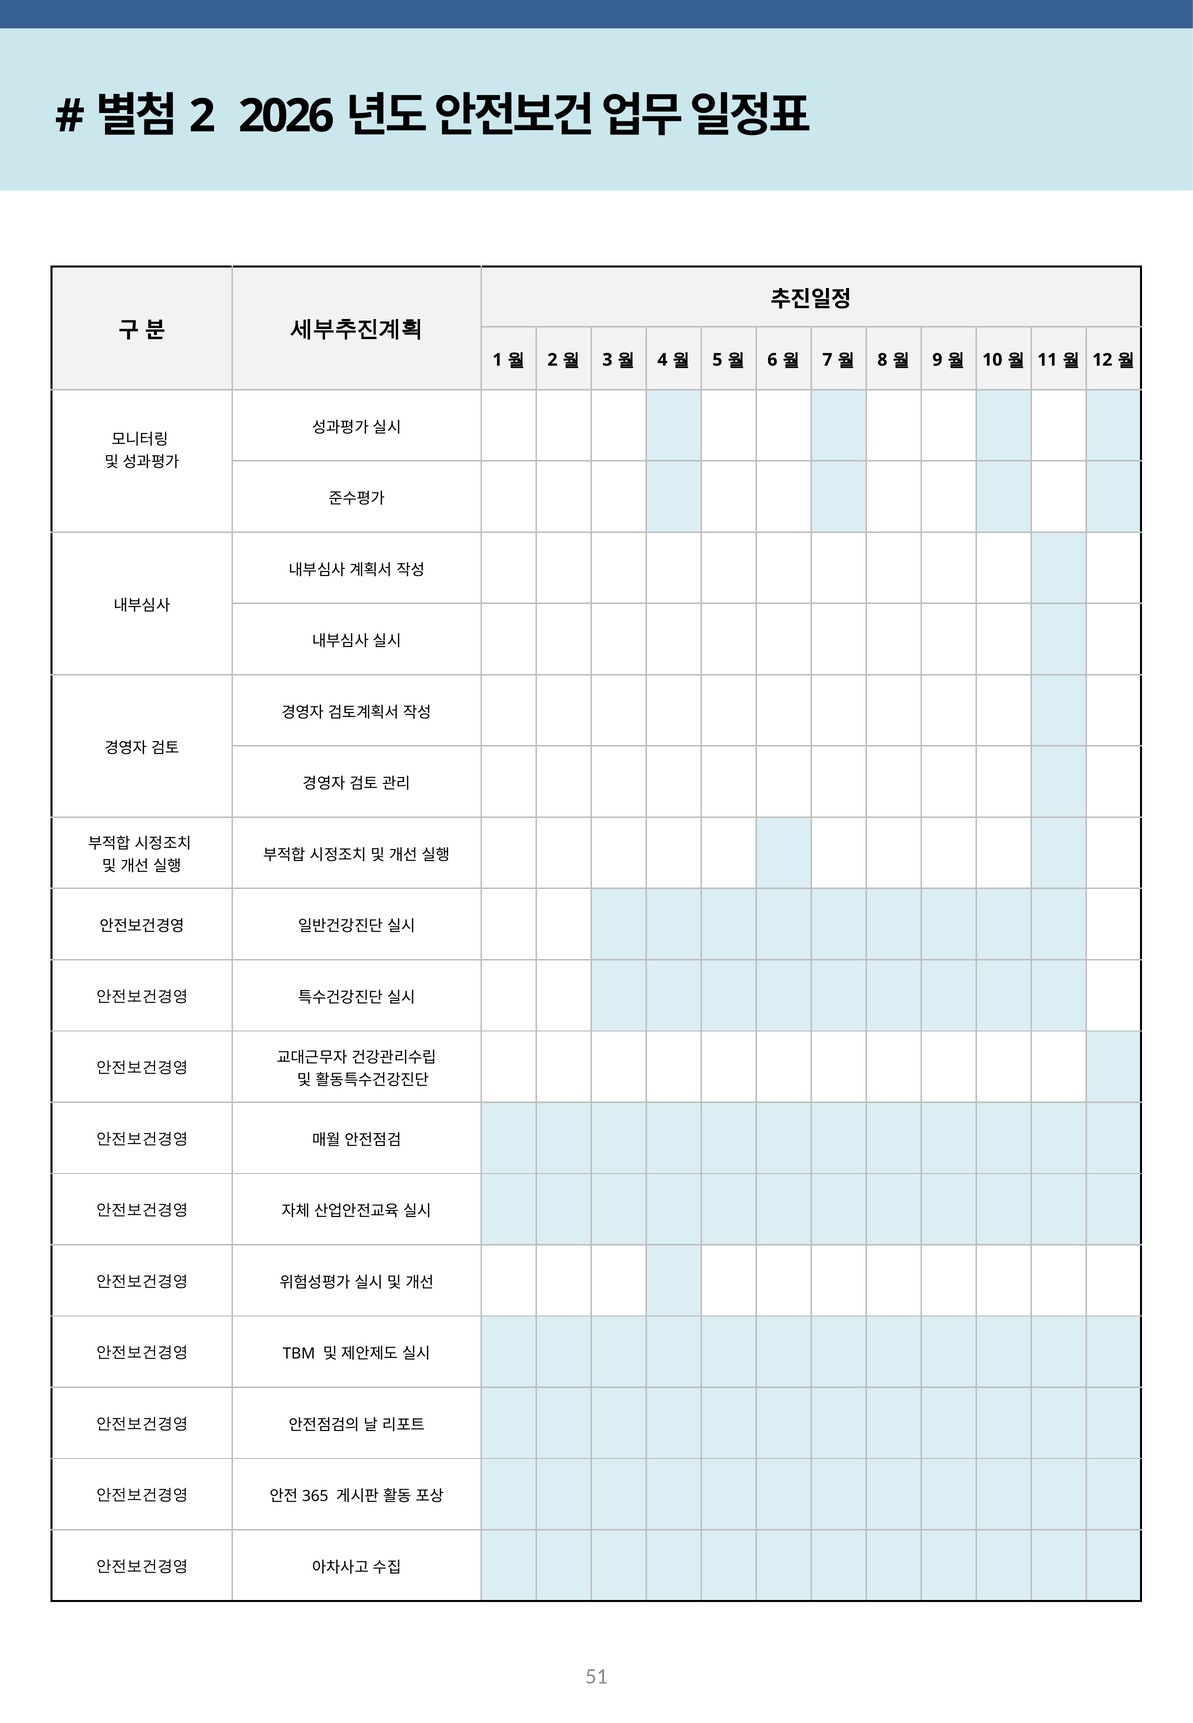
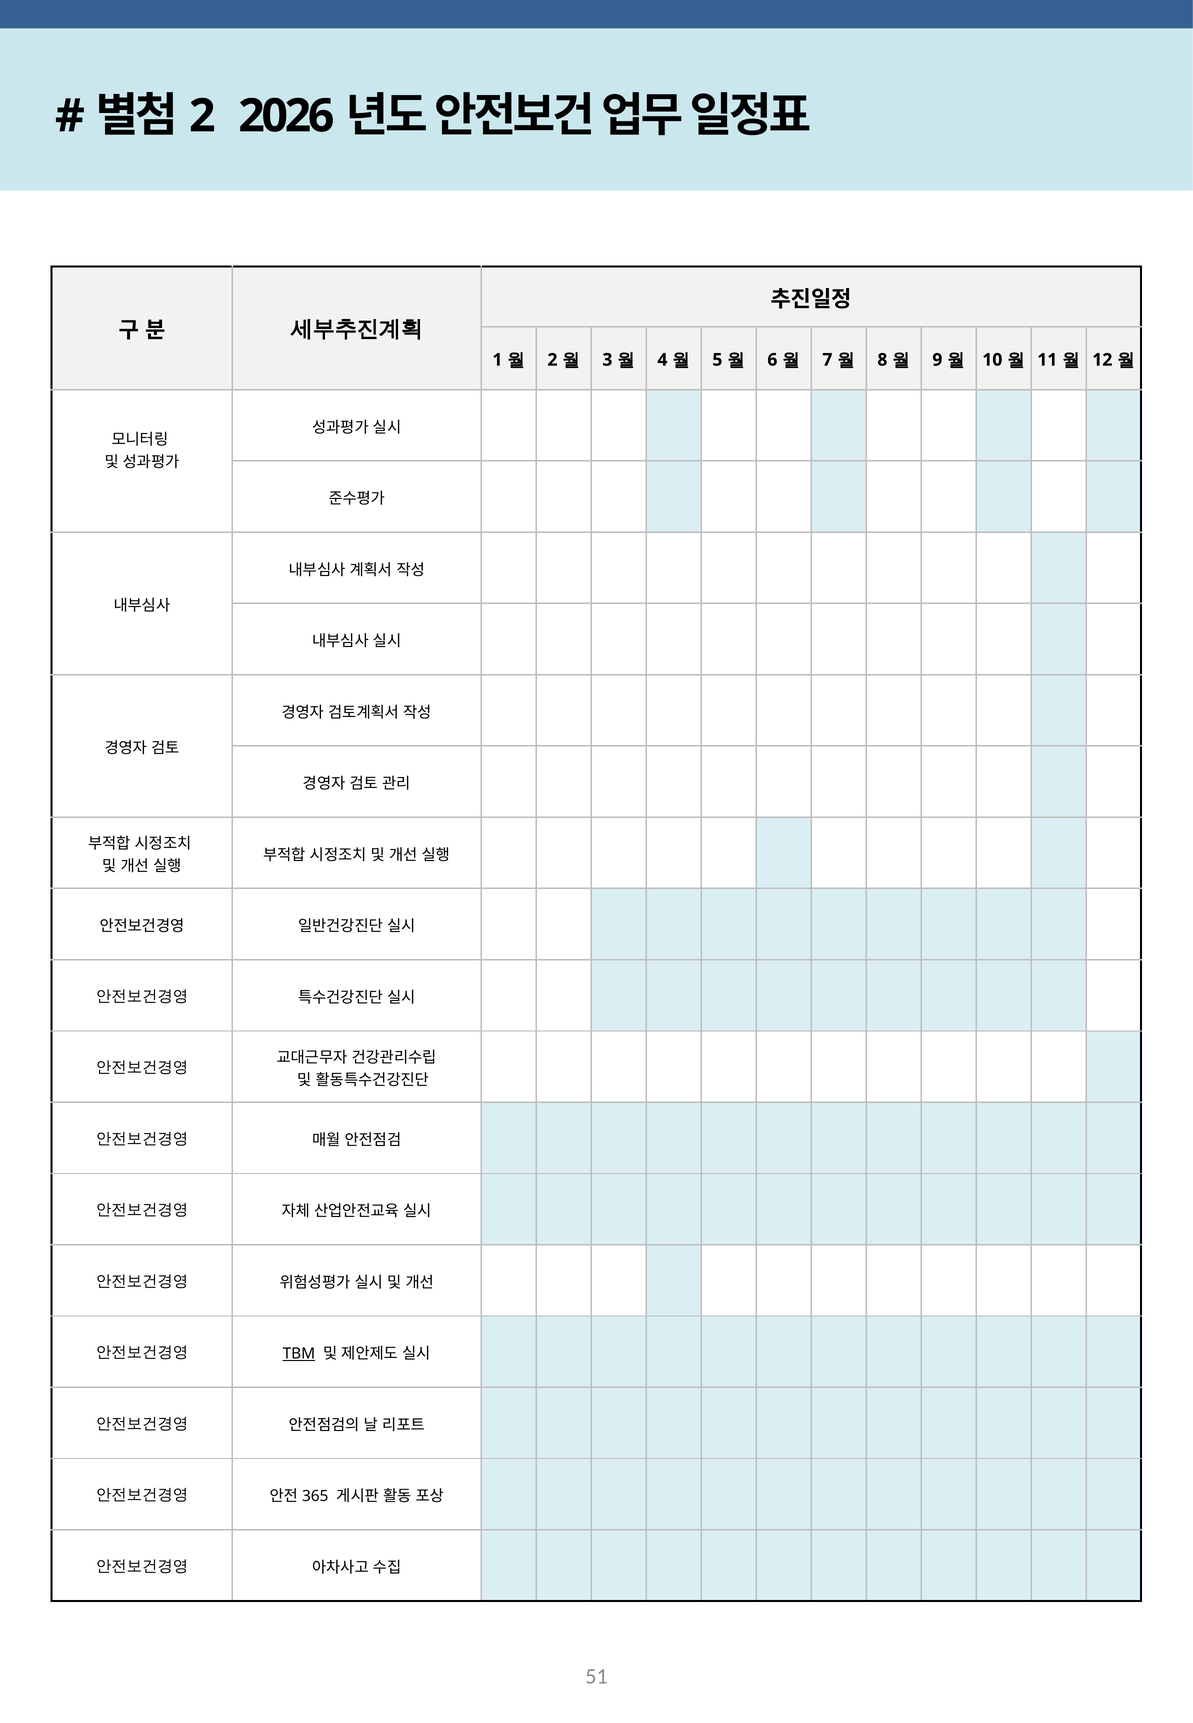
TBM underline: none -> present
